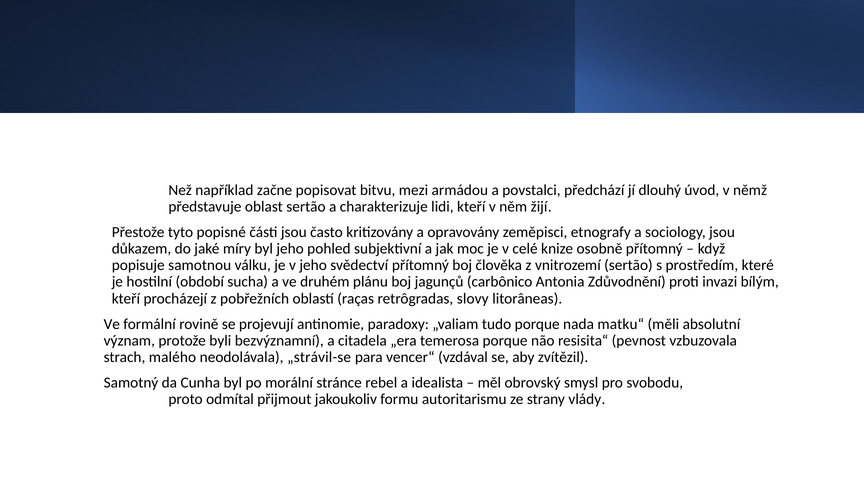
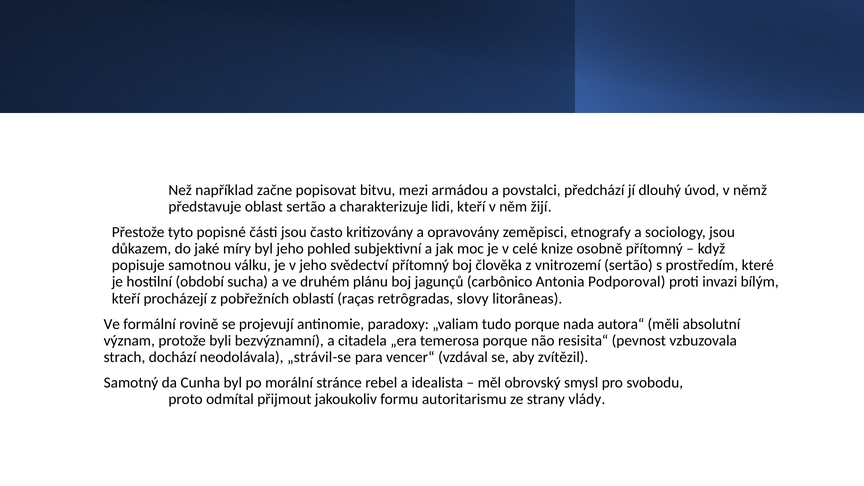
Zdůvodnění: Zdůvodnění -> Podporoval
matku“: matku“ -> autora“
malého: malého -> dochází
